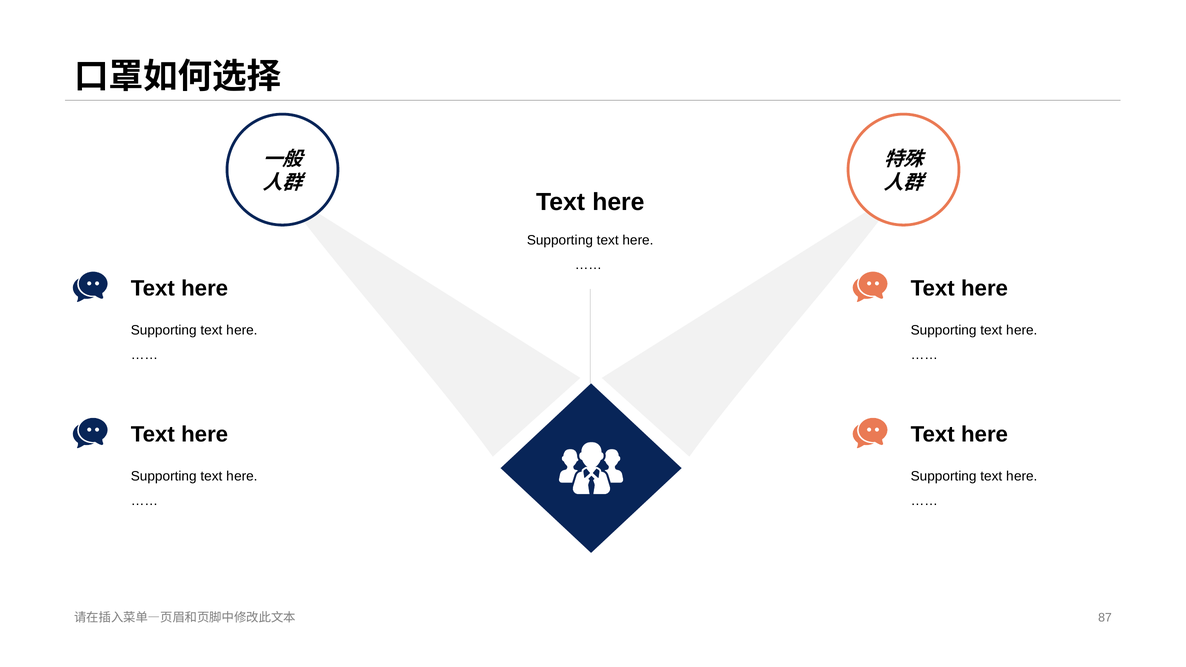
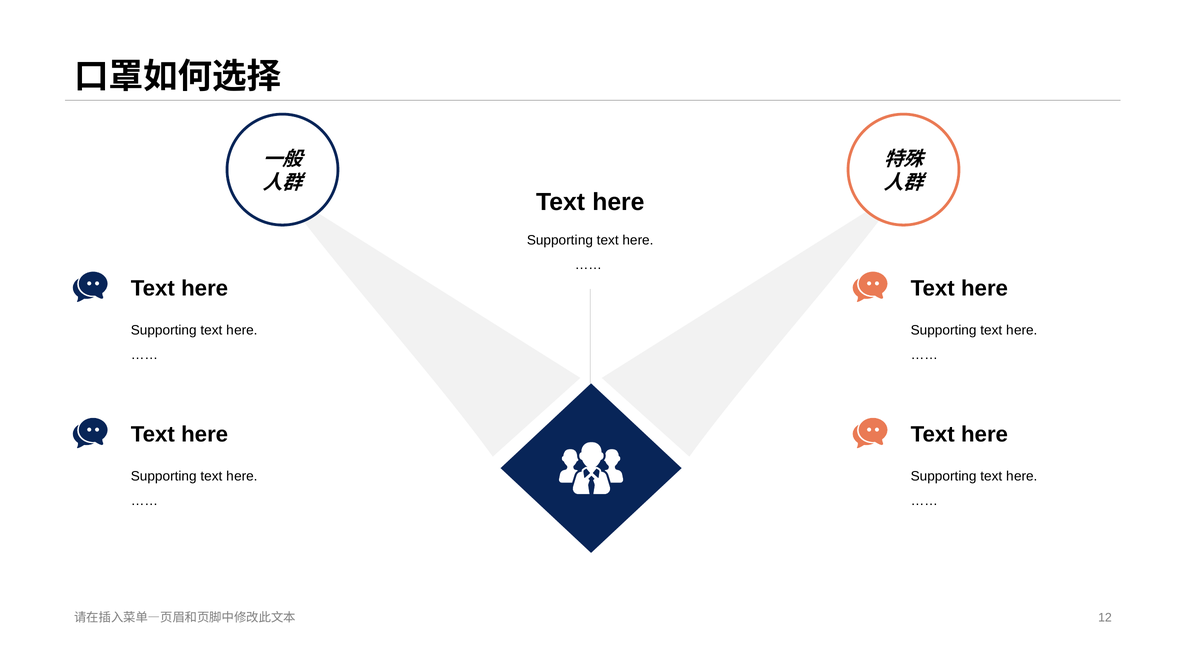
87: 87 -> 12
